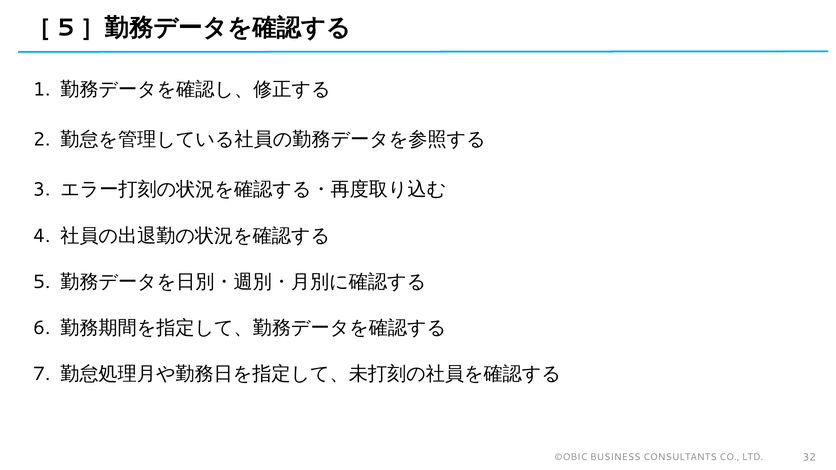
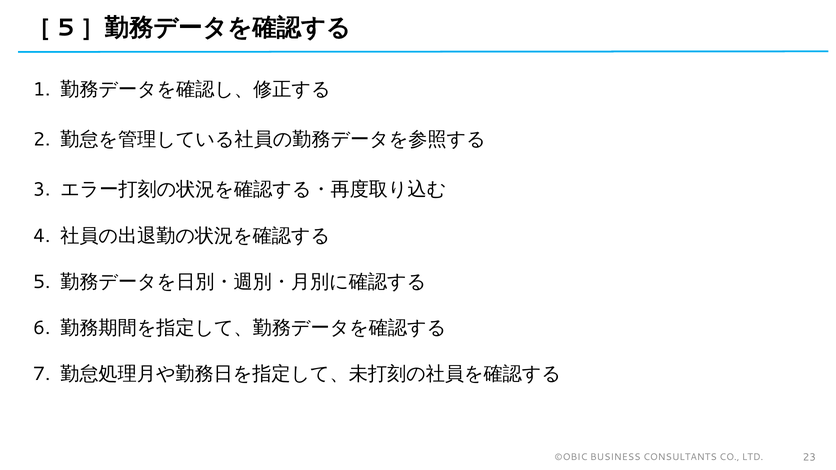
32: 32 -> 23
